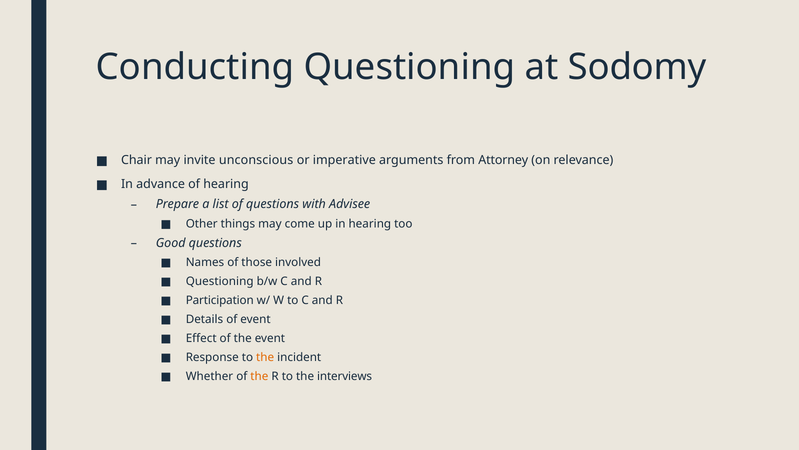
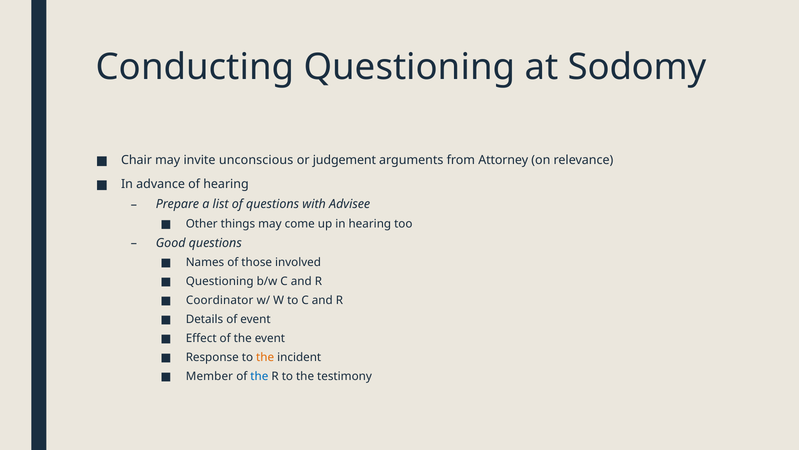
imperative: imperative -> judgement
Participation: Participation -> Coordinator
Whether: Whether -> Member
the at (259, 376) colour: orange -> blue
interviews: interviews -> testimony
